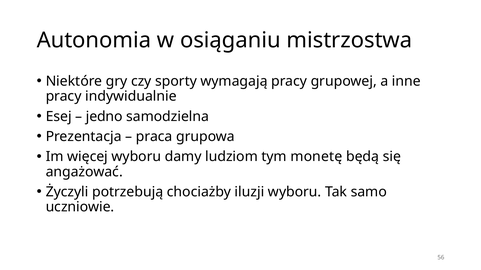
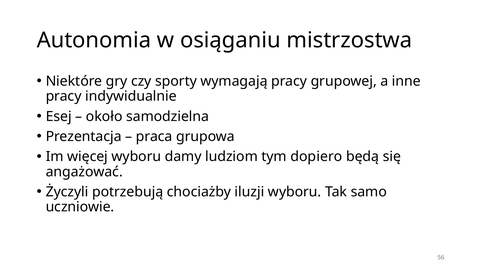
jedno: jedno -> około
monetę: monetę -> dopiero
